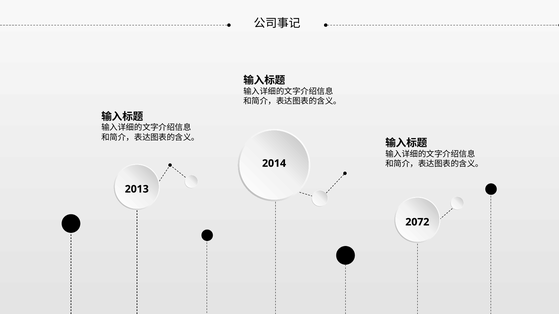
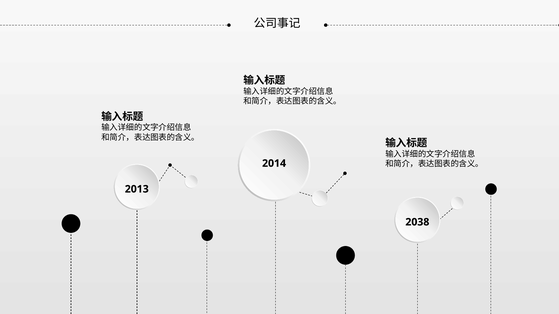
2072: 2072 -> 2038
